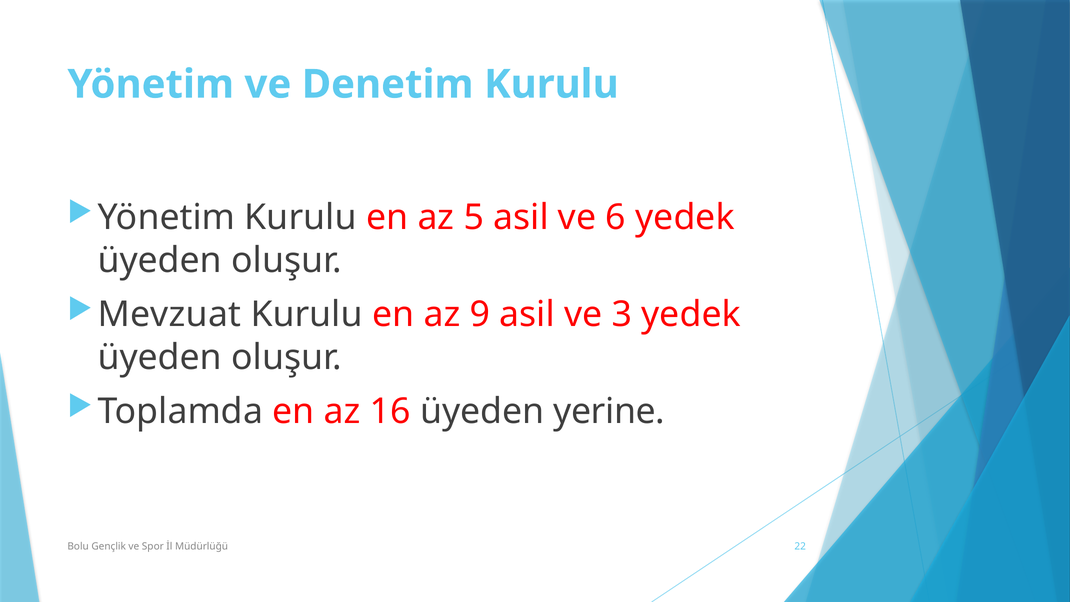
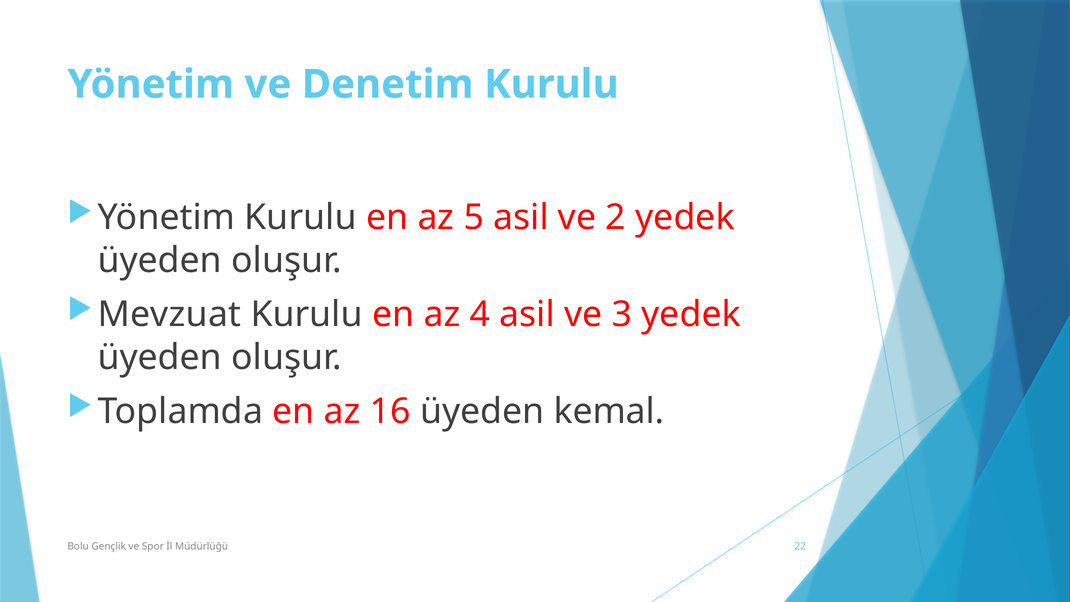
6: 6 -> 2
9: 9 -> 4
yerine: yerine -> kemal
